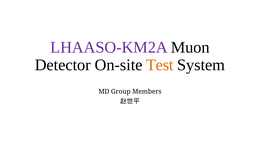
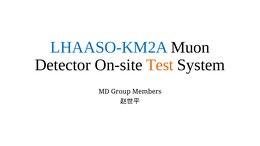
LHAASO-KM2A colour: purple -> blue
